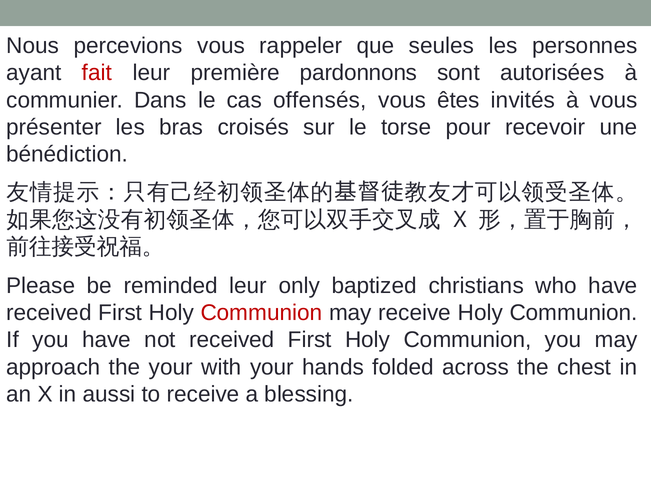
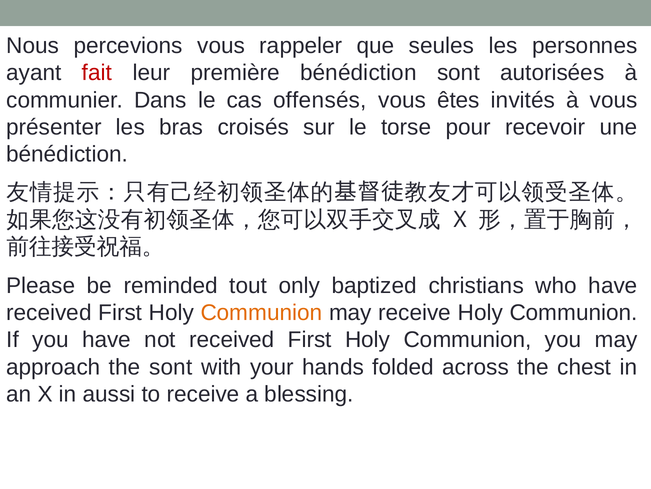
première pardonnons: pardonnons -> bénédiction
reminded leur: leur -> tout
Communion at (261, 312) colour: red -> orange
the your: your -> sont
